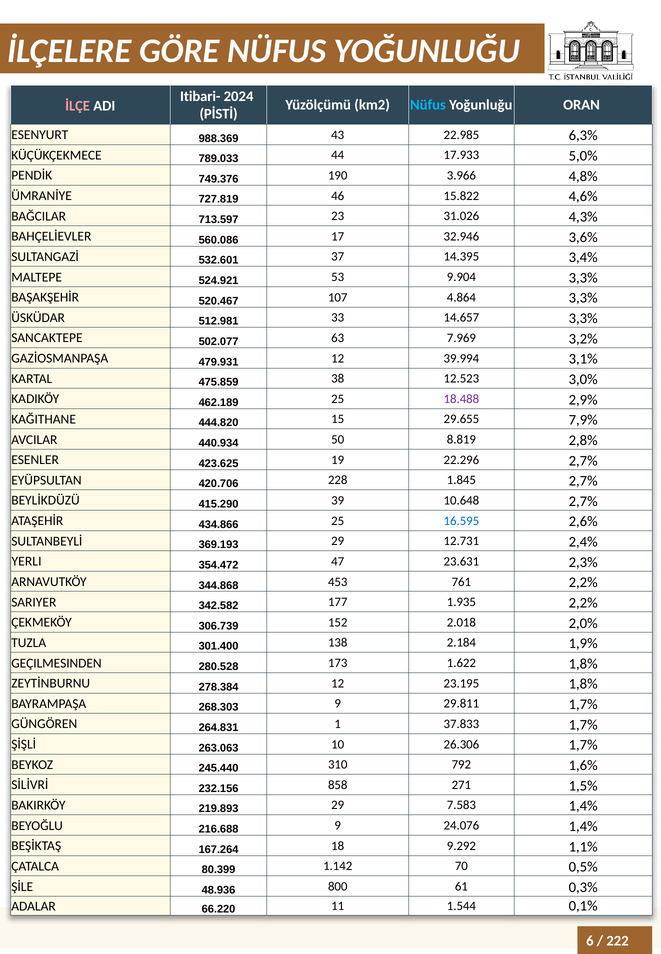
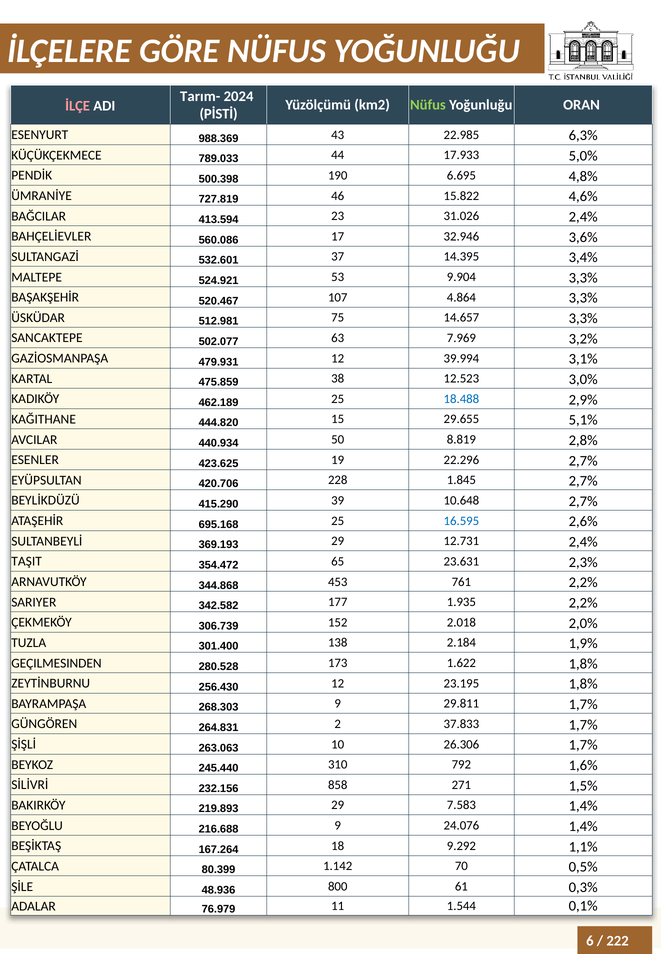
Itibari-: Itibari- -> Tarım-
Nüfus at (428, 105) colour: light blue -> light green
749.376: 749.376 -> 500.398
3.966: 3.966 -> 6.695
713.597: 713.597 -> 413.594
31.026 4,3%: 4,3% -> 2,4%
33: 33 -> 75
18.488 colour: purple -> blue
7,9%: 7,9% -> 5,1%
434.866: 434.866 -> 695.168
YERLI: YERLI -> TAŞIT
47: 47 -> 65
278.384: 278.384 -> 256.430
1: 1 -> 2
66.220: 66.220 -> 76.979
